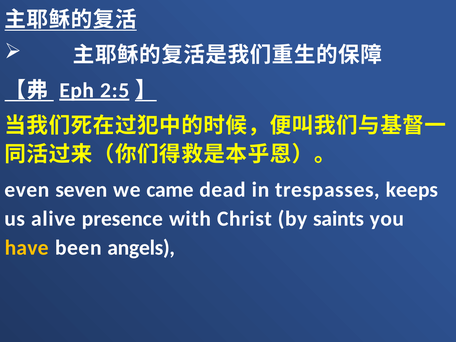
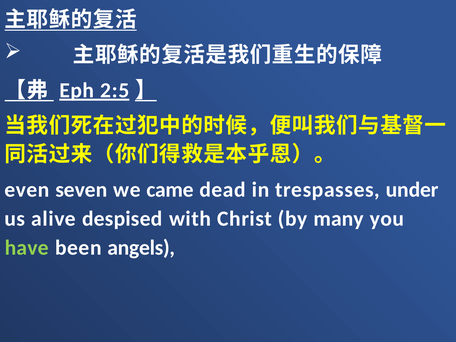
keeps: keeps -> under
presence: presence -> despised
saints: saints -> many
have colour: yellow -> light green
